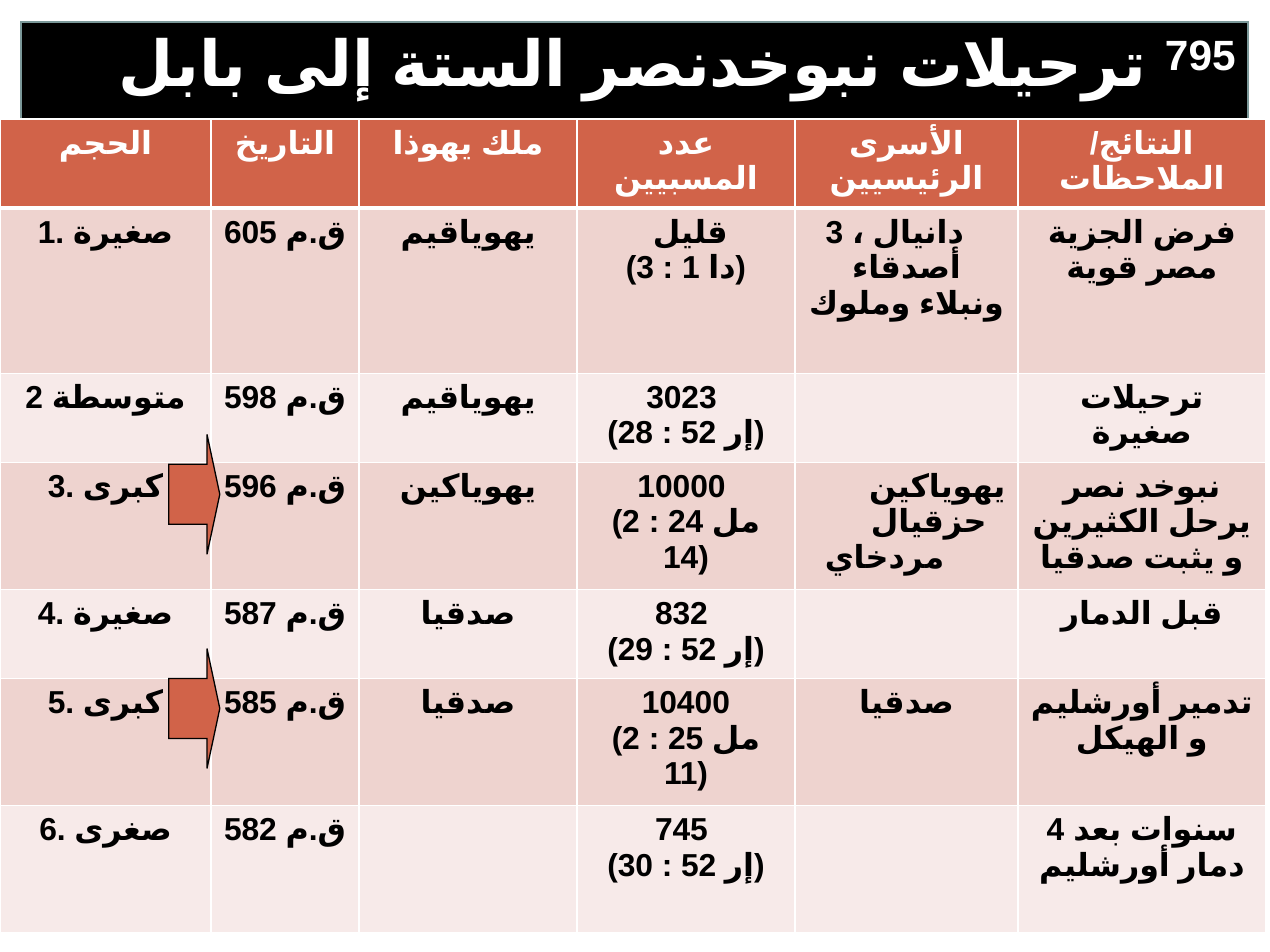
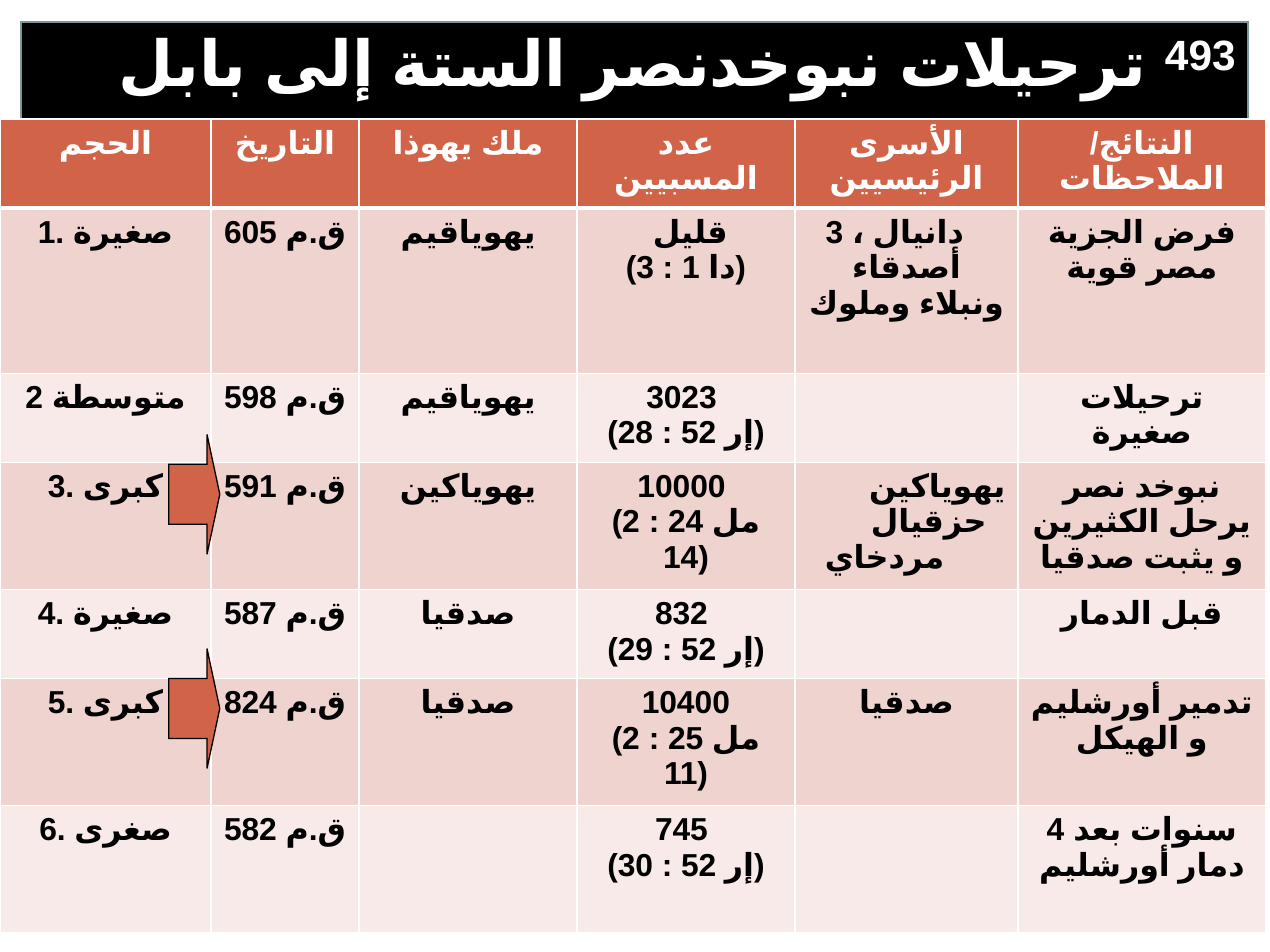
795: 795 -> 493
596: 596 -> 591
585: 585 -> 824
